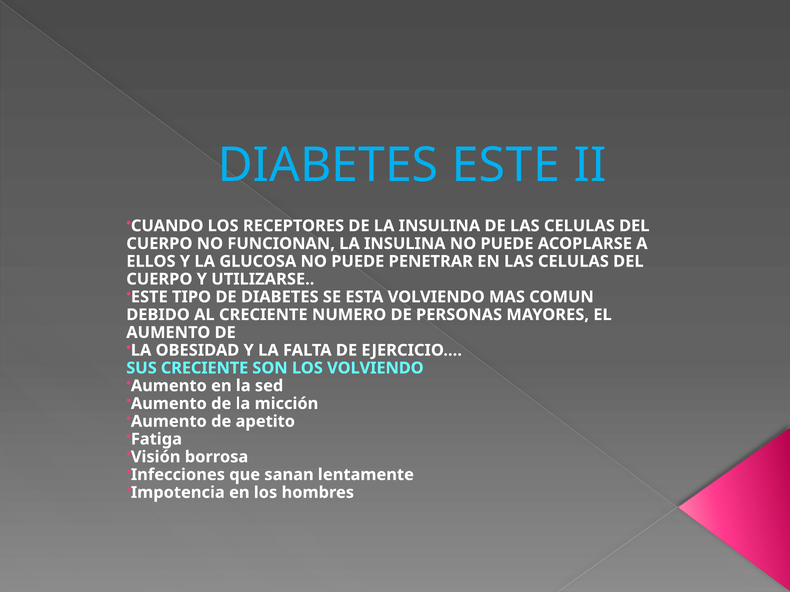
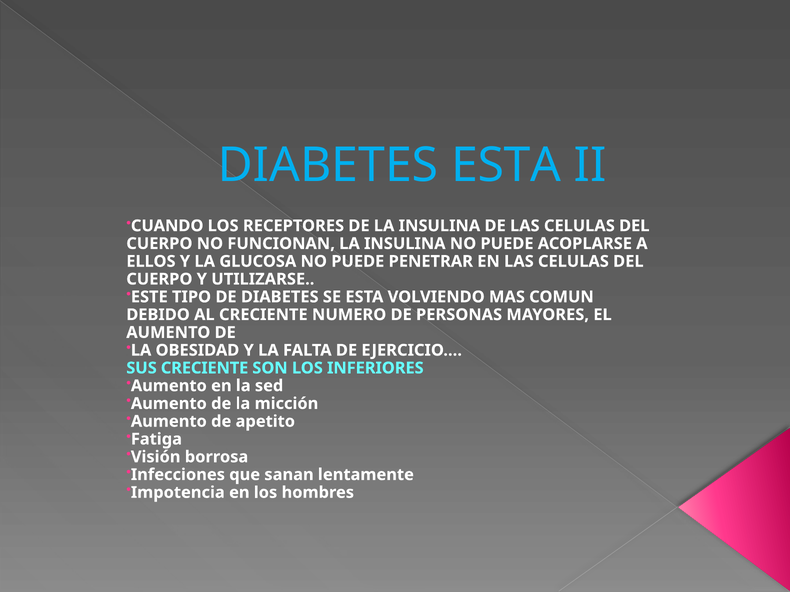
DIABETES ESTE: ESTE -> ESTA
LOS VOLVIENDO: VOLVIENDO -> INFERIORES
